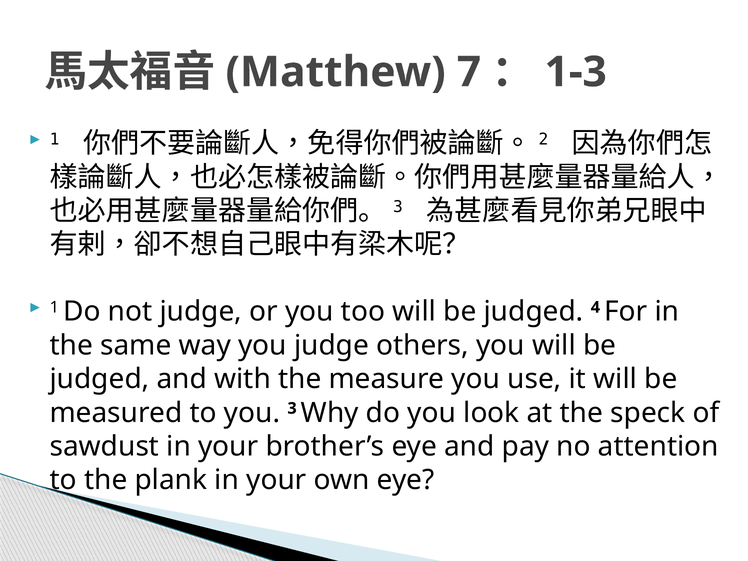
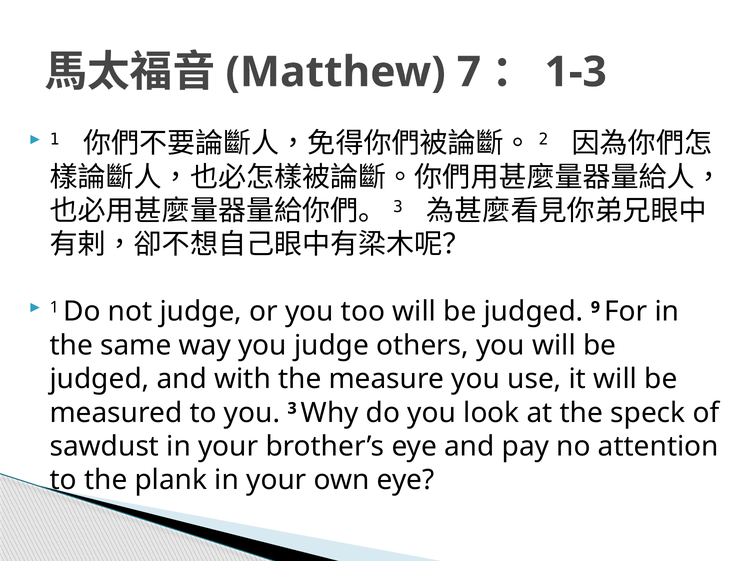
4: 4 -> 9
